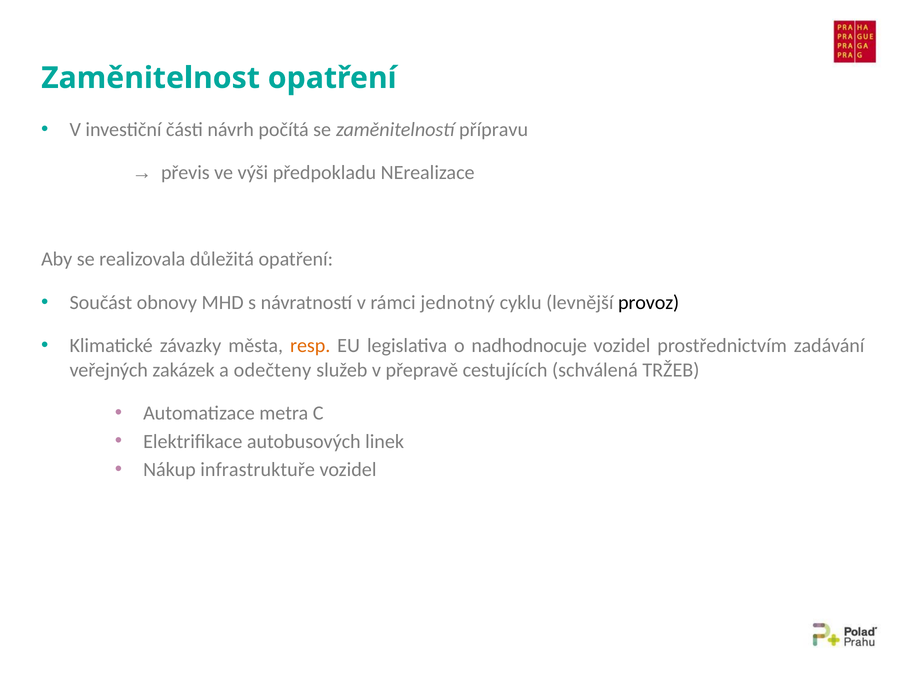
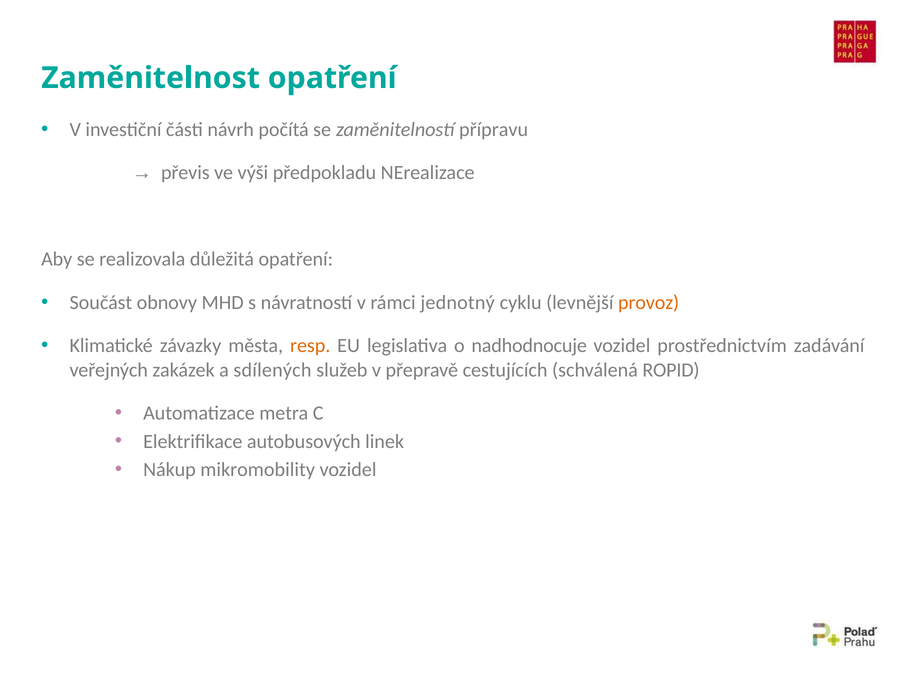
provoz colour: black -> orange
odečteny: odečteny -> sdílených
TRŽEB: TRŽEB -> ROPID
infrastruktuře: infrastruktuře -> mikromobility
